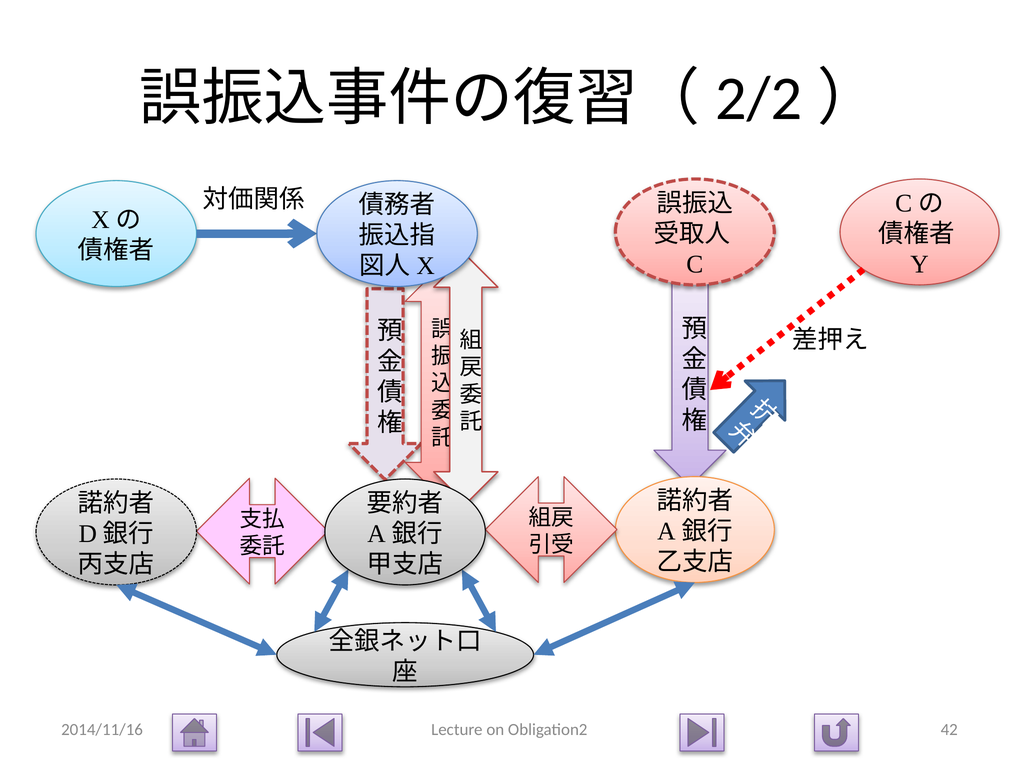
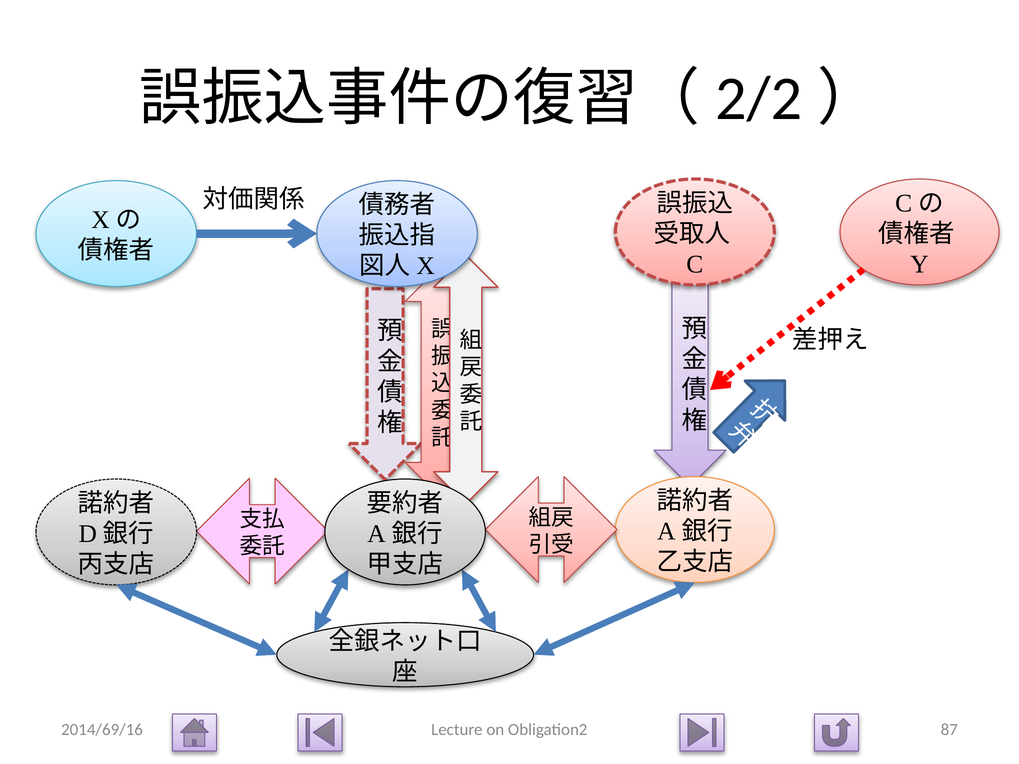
2014/11/16: 2014/11/16 -> 2014/69/16
42: 42 -> 87
